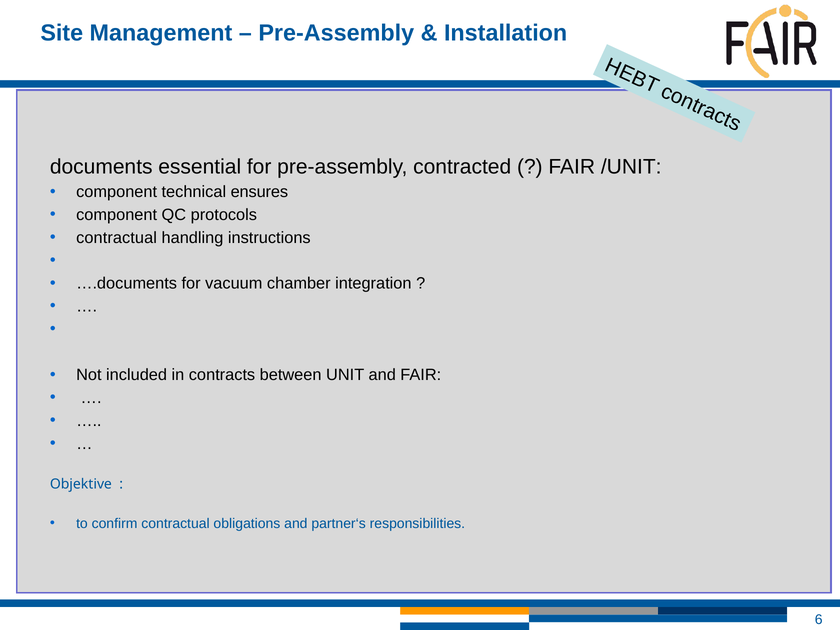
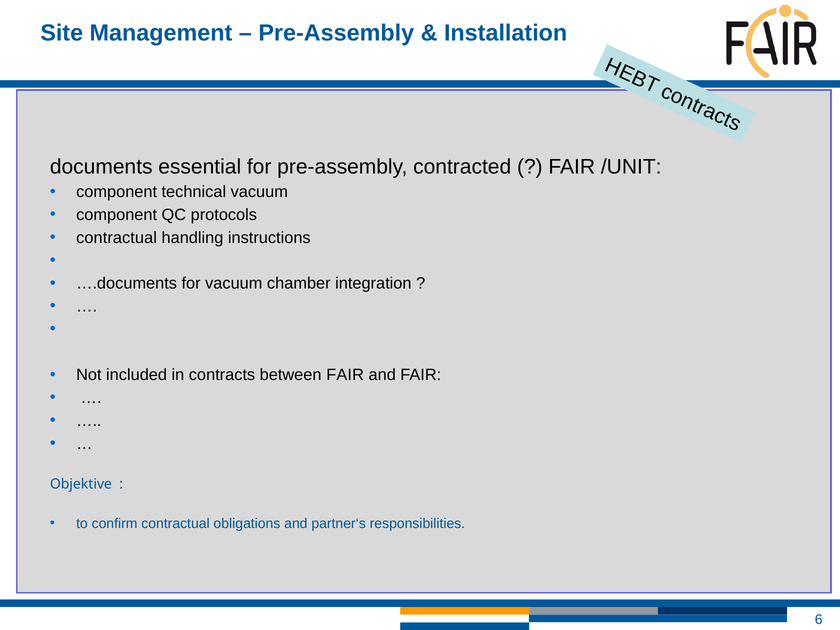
technical ensures: ensures -> vacuum
between UNIT: UNIT -> FAIR
